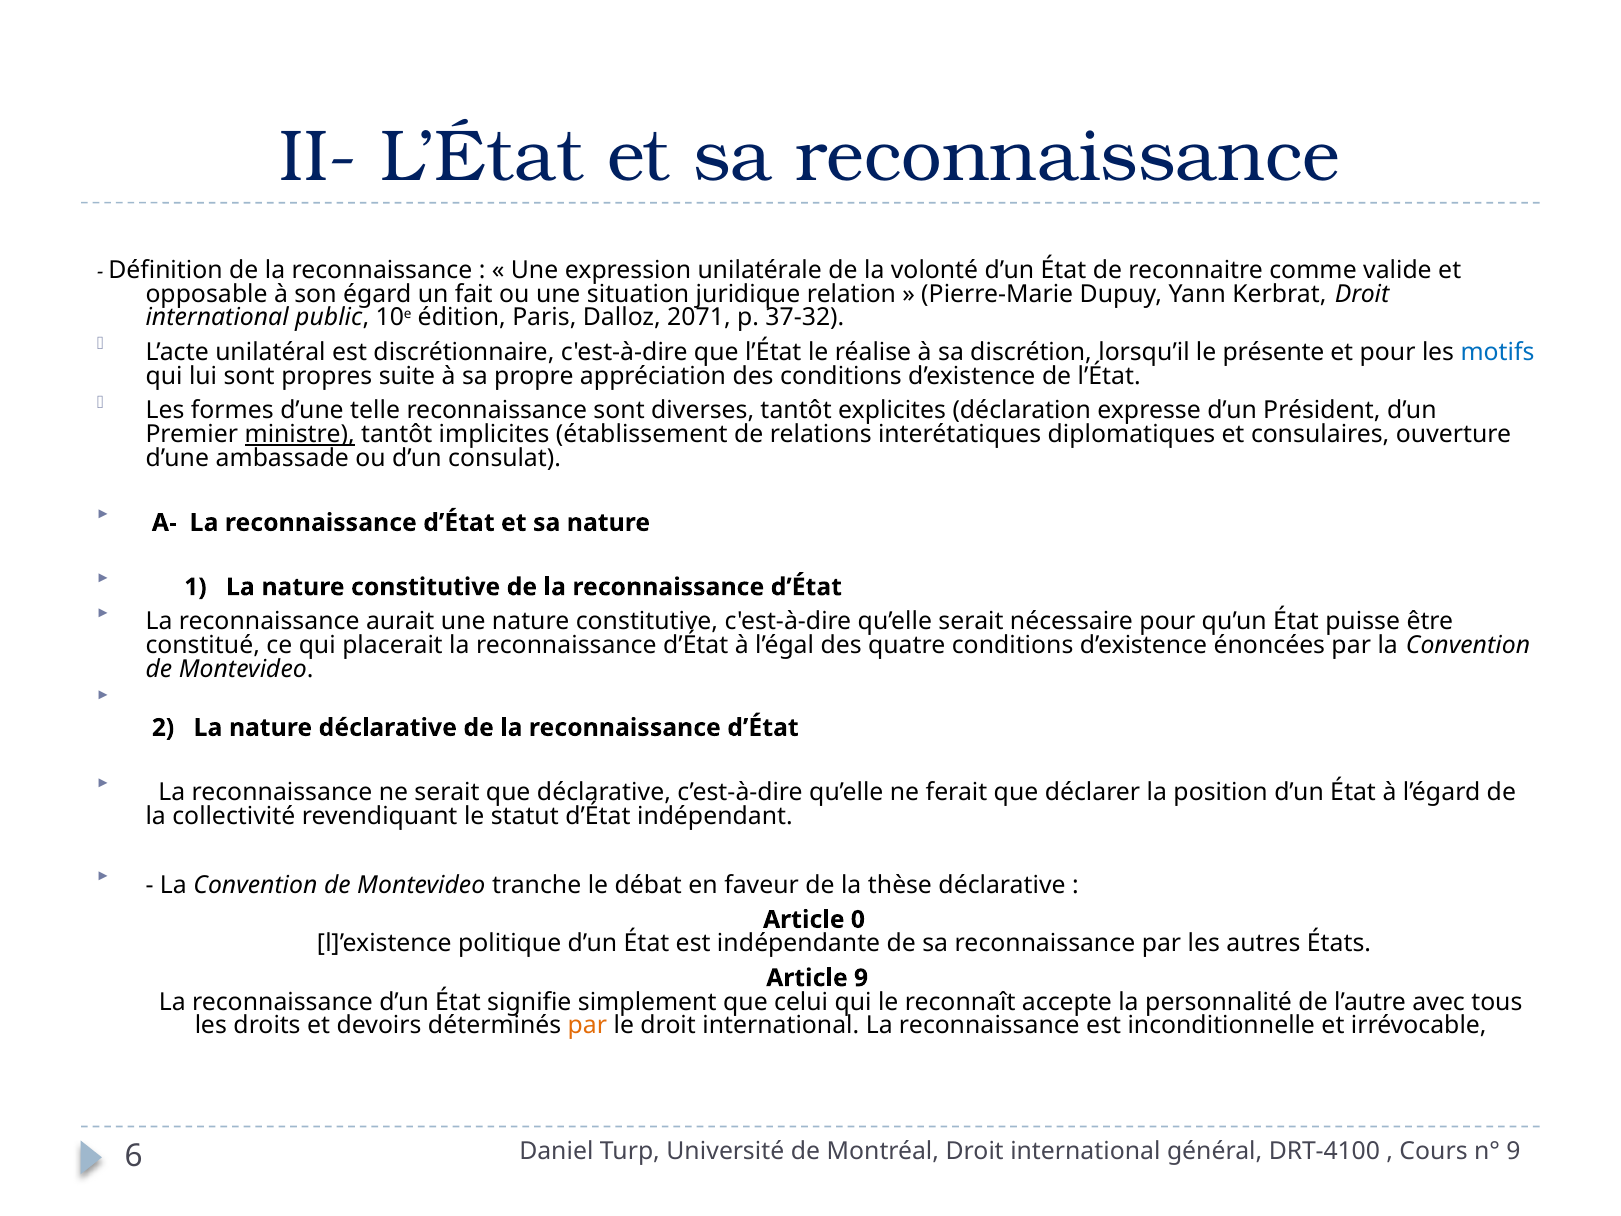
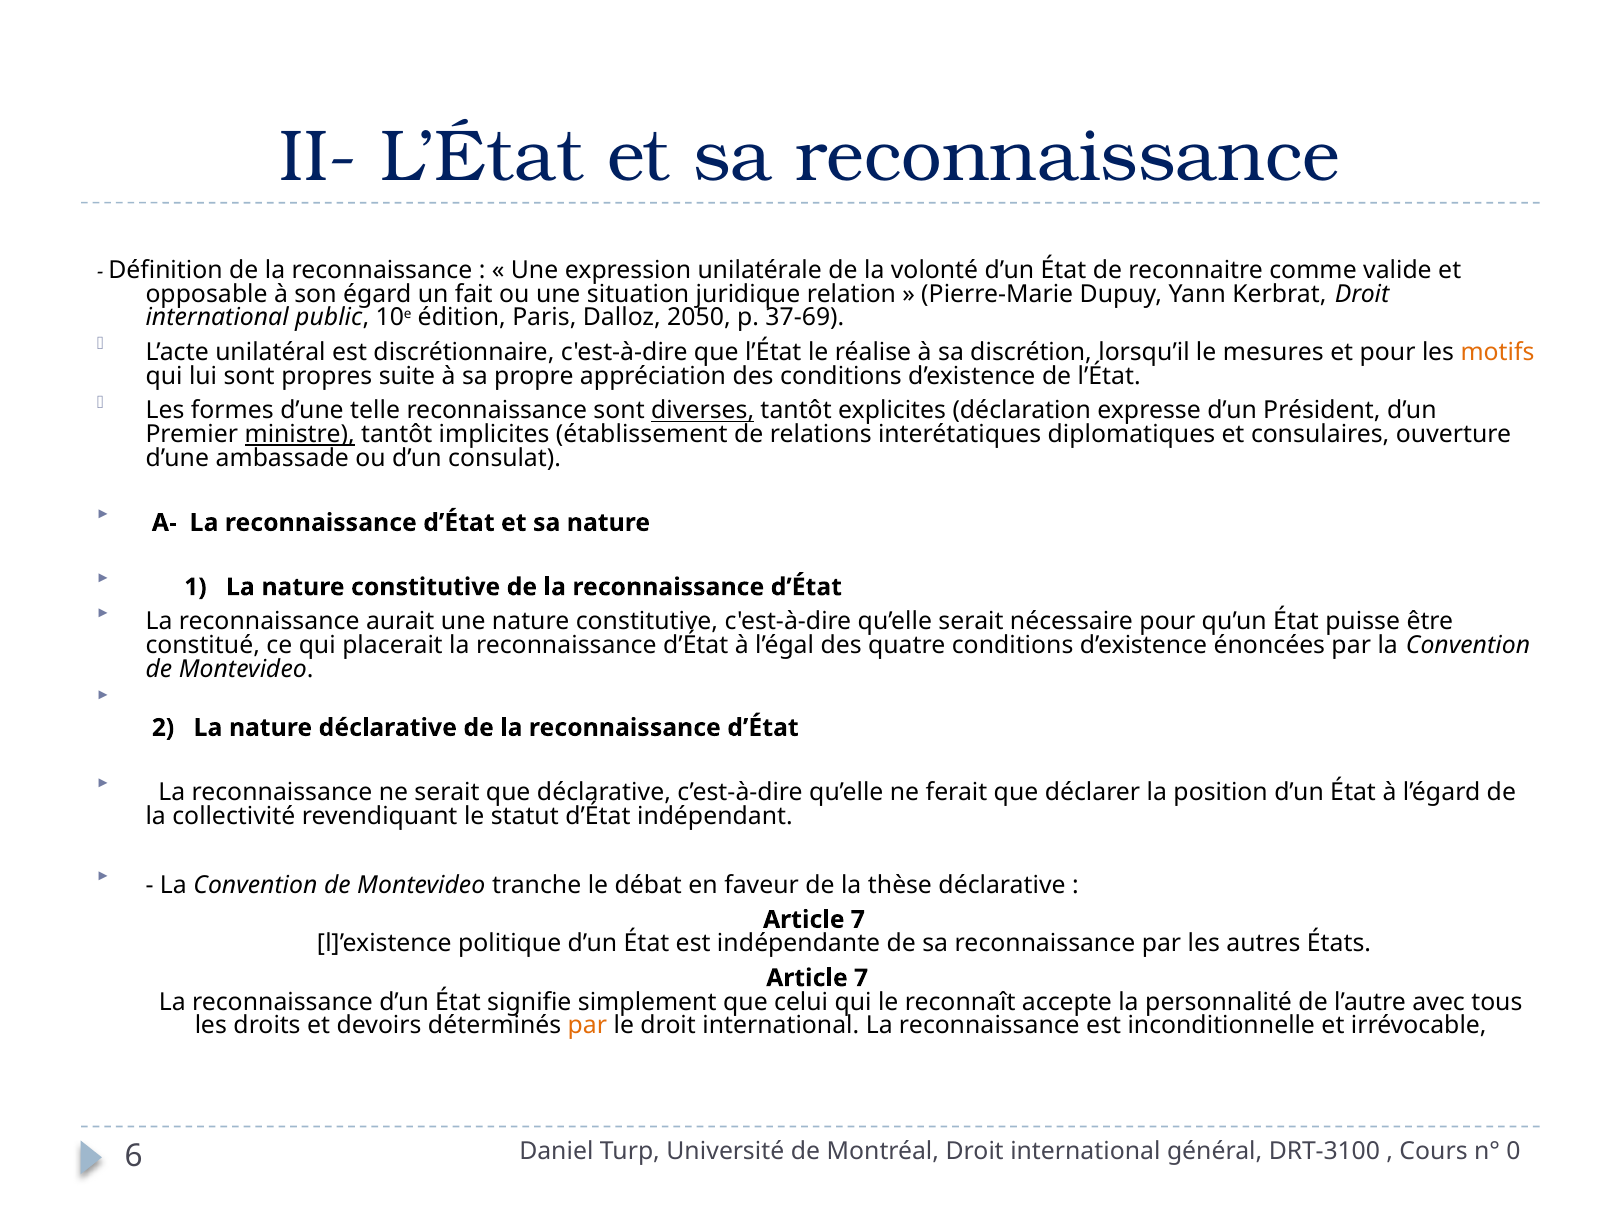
2071: 2071 -> 2050
37-32: 37-32 -> 37-69
présente: présente -> mesures
motifs colour: blue -> orange
diverses underline: none -> present
0 at (858, 919): 0 -> 7
9 at (861, 978): 9 -> 7
DRT-4100: DRT-4100 -> DRT-3100
n° 9: 9 -> 0
